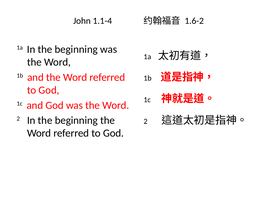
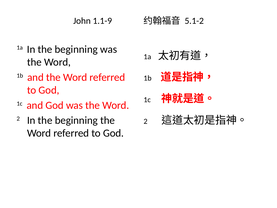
1.1-4: 1.1-4 -> 1.1-9
1.6-2: 1.6-2 -> 5.1-2
